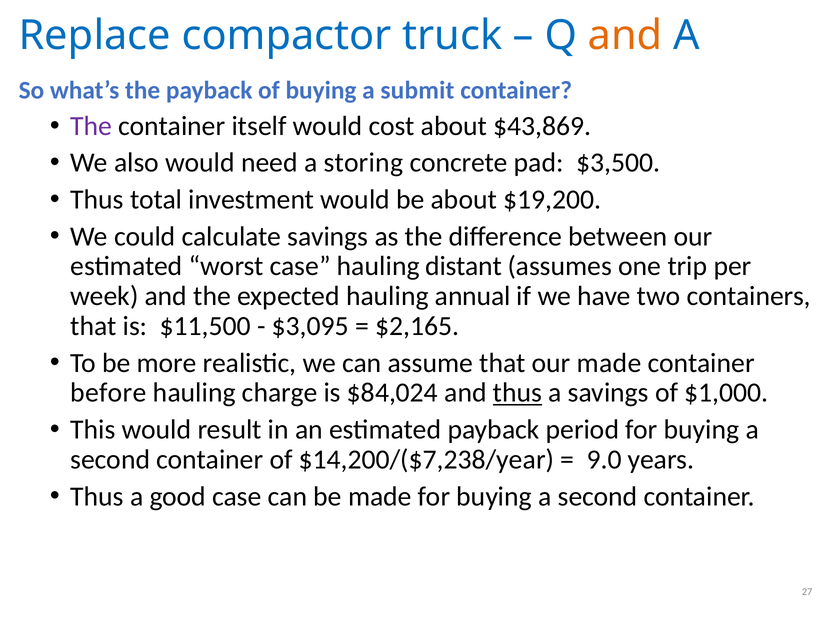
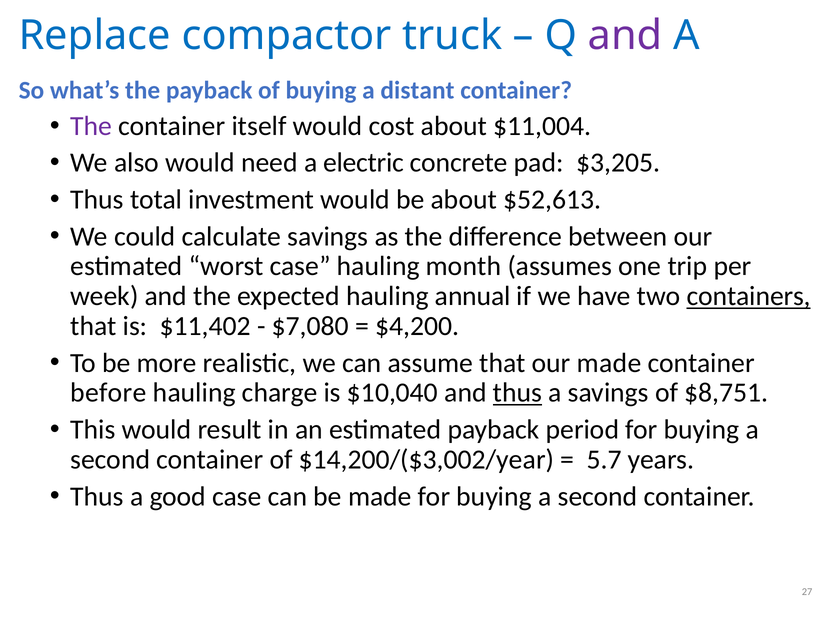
and at (625, 35) colour: orange -> purple
submit: submit -> distant
$43,869: $43,869 -> $11,004
storing: storing -> electric
$3,500: $3,500 -> $3,205
$19,200: $19,200 -> $52,613
distant: distant -> month
containers underline: none -> present
$11,500: $11,500 -> $11,402
$3,095: $3,095 -> $7,080
$2,165: $2,165 -> $4,200
$84,024: $84,024 -> $10,040
$1,000: $1,000 -> $8,751
$14,200/($7,238/year: $14,200/($7,238/year -> $14,200/($3,002/year
9.0: 9.0 -> 5.7
